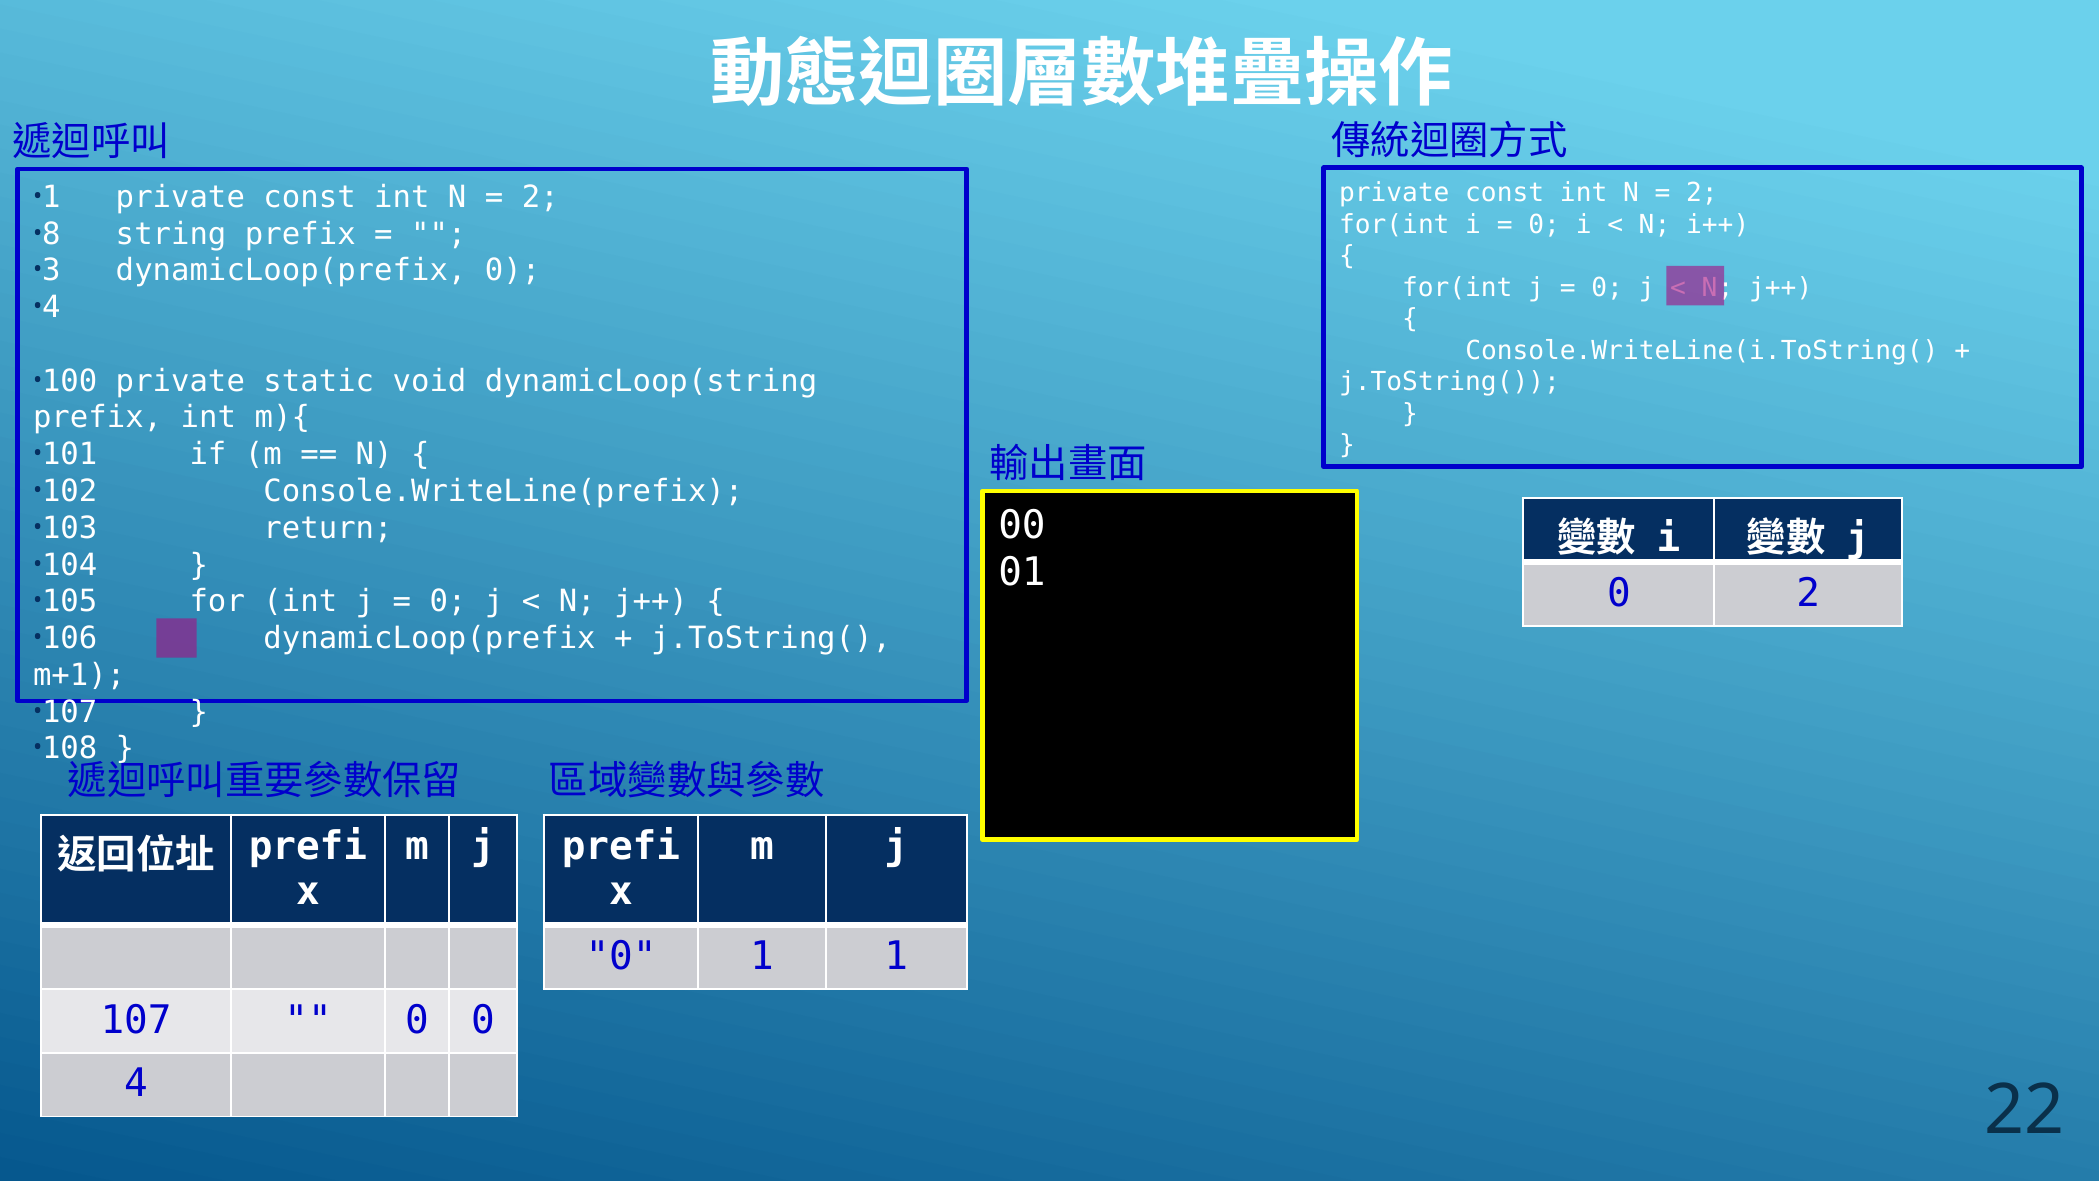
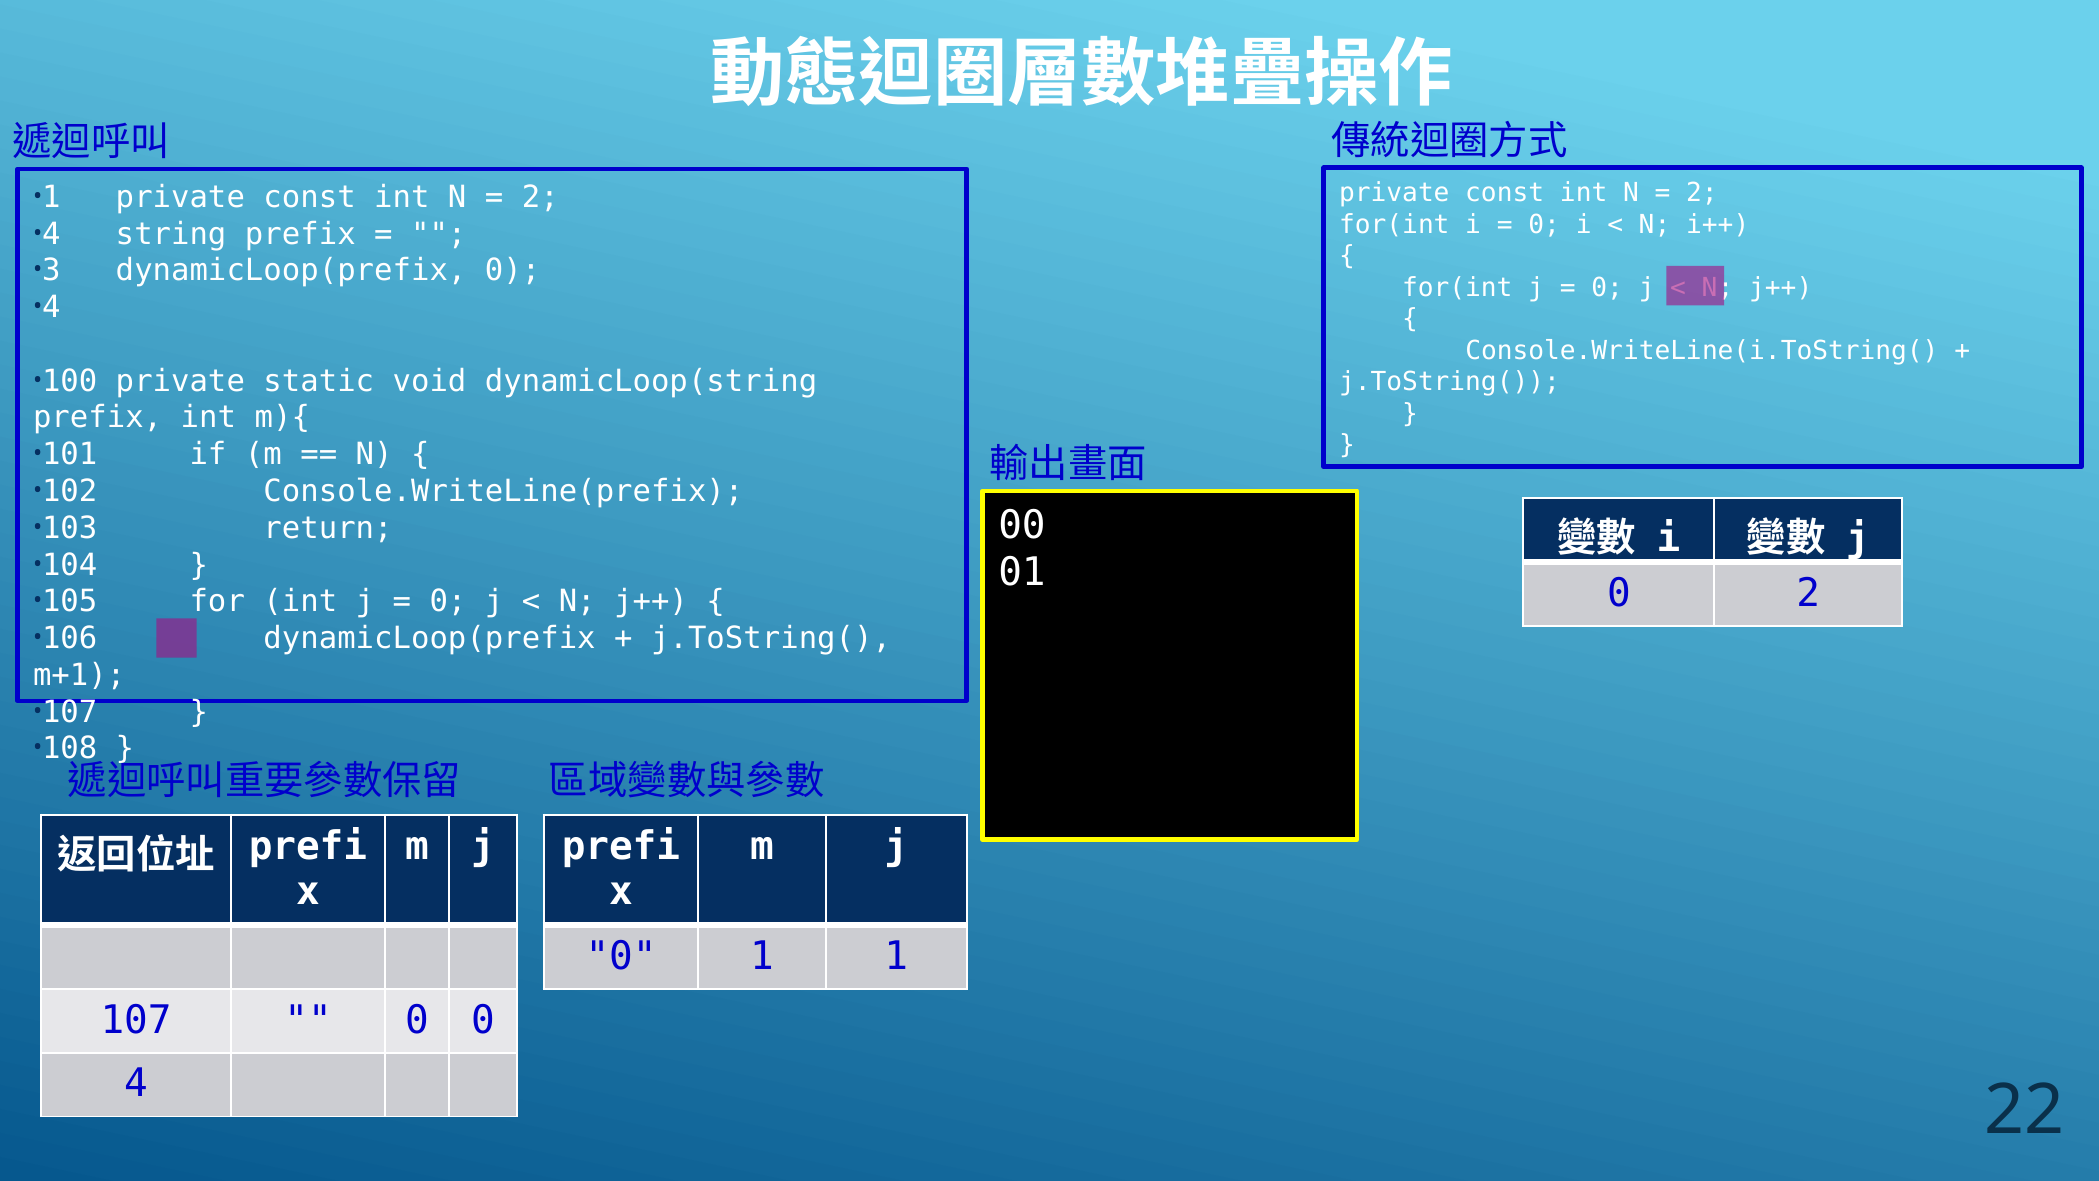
8 at (51, 234): 8 -> 4
